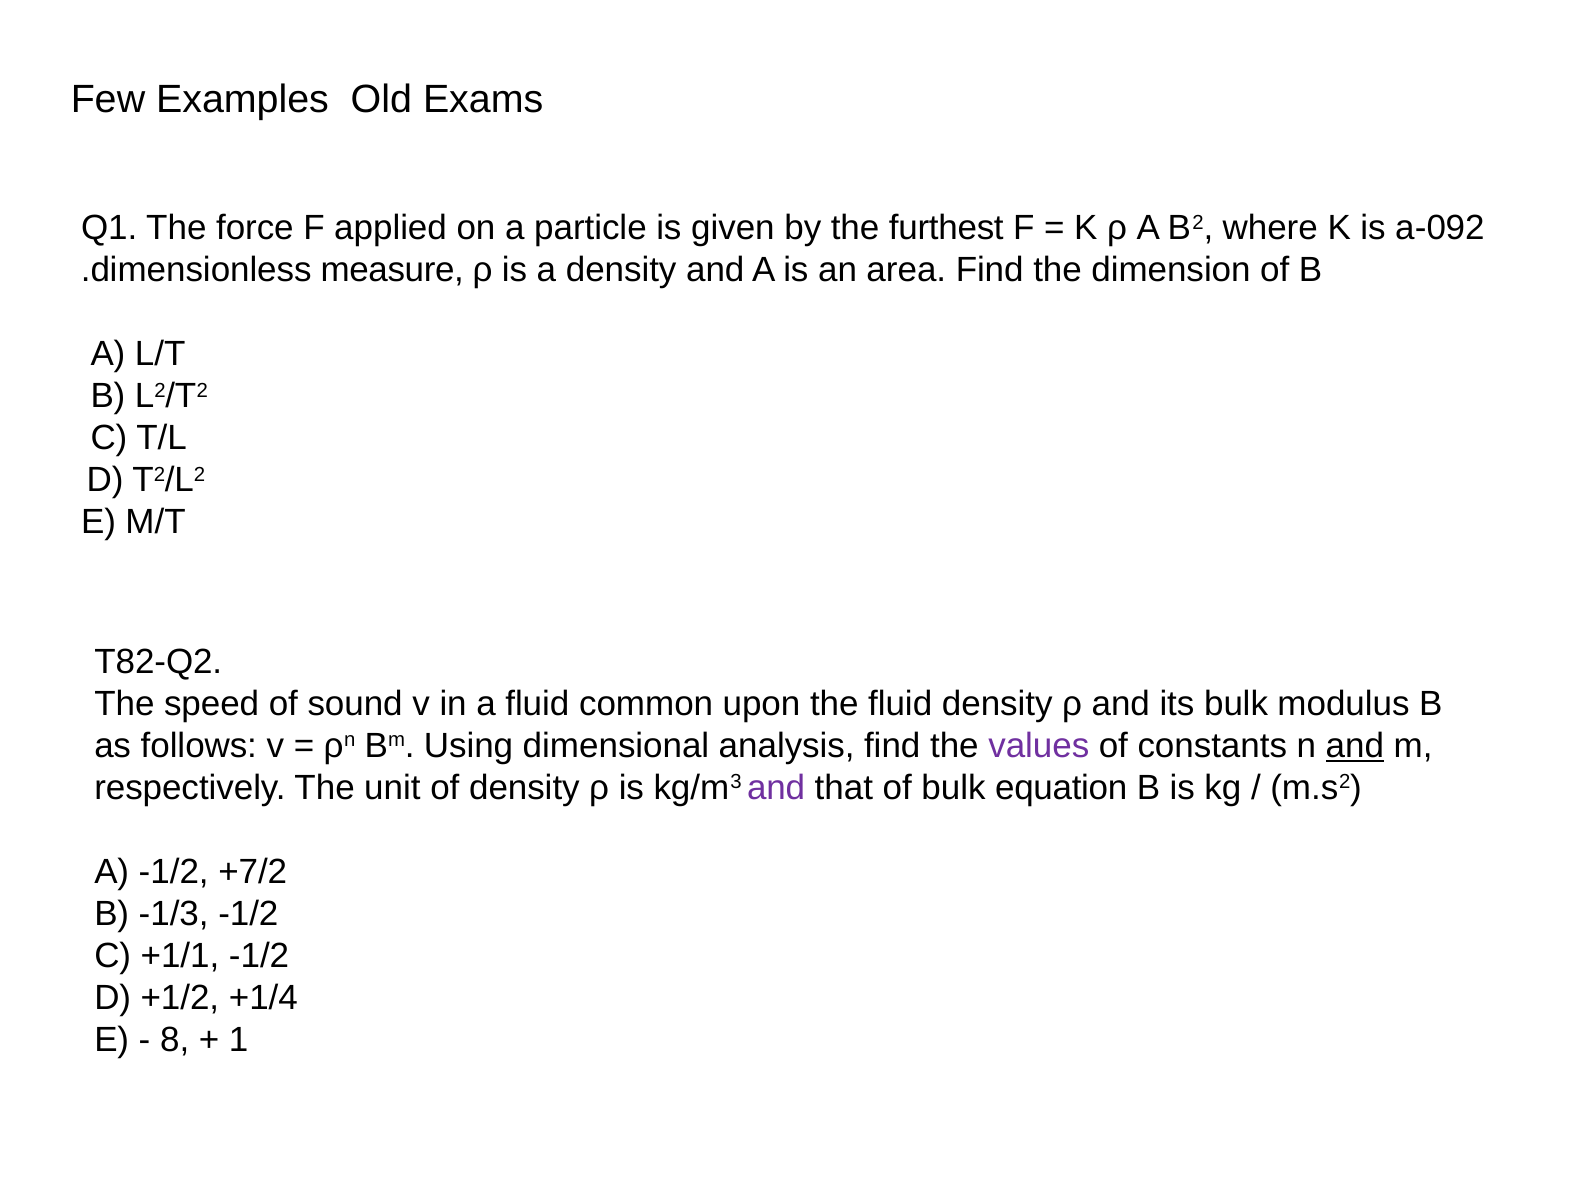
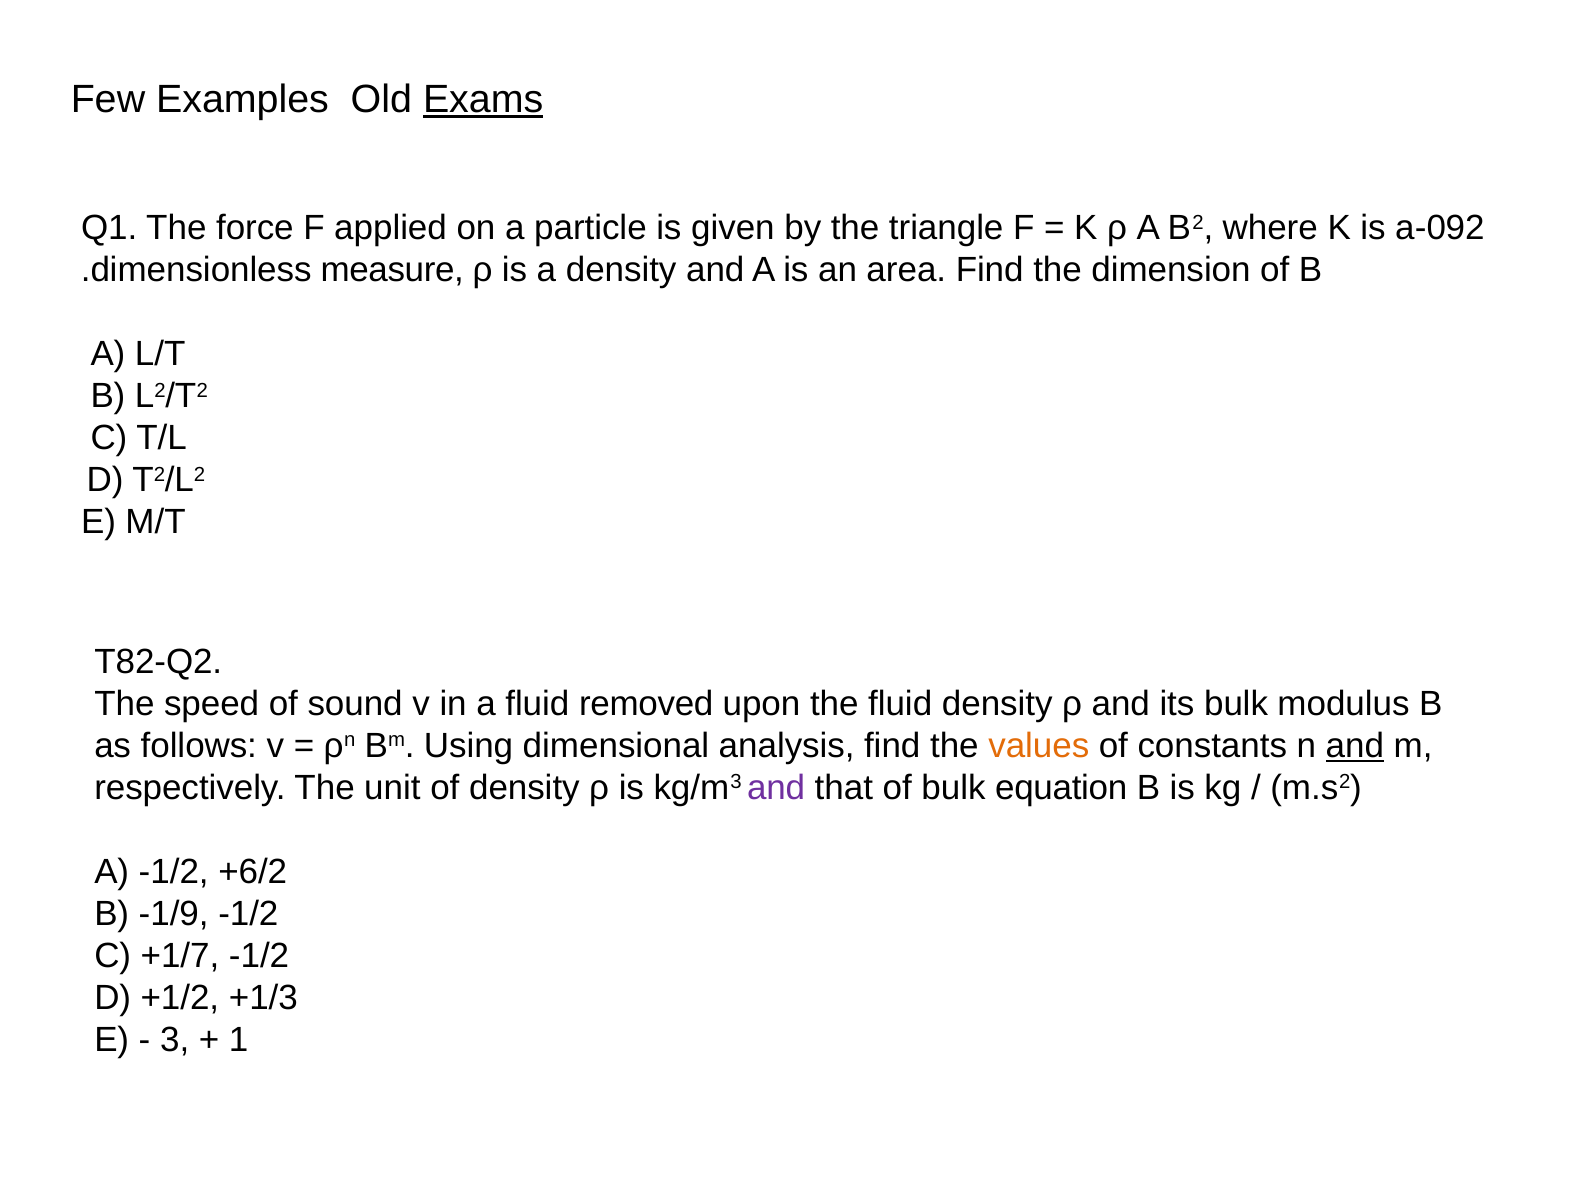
Exams underline: none -> present
furthest: furthest -> triangle
common: common -> removed
values colour: purple -> orange
+7/2: +7/2 -> +6/2
-1/3: -1/3 -> -1/9
+1/1: +1/1 -> +1/7
+1/4: +1/4 -> +1/3
8: 8 -> 3
